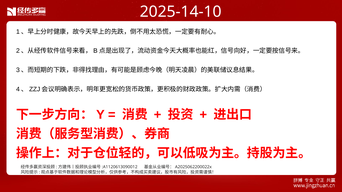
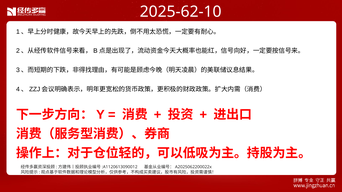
2025-14-10: 2025-14-10 -> 2025-62-10
